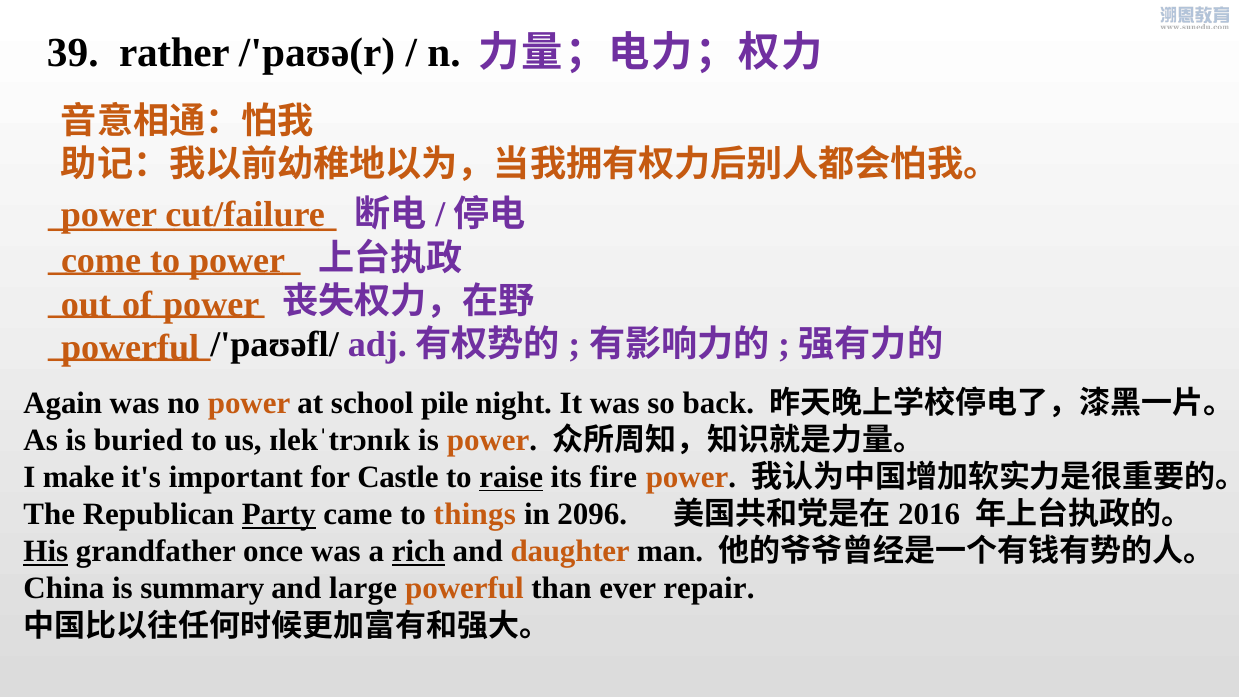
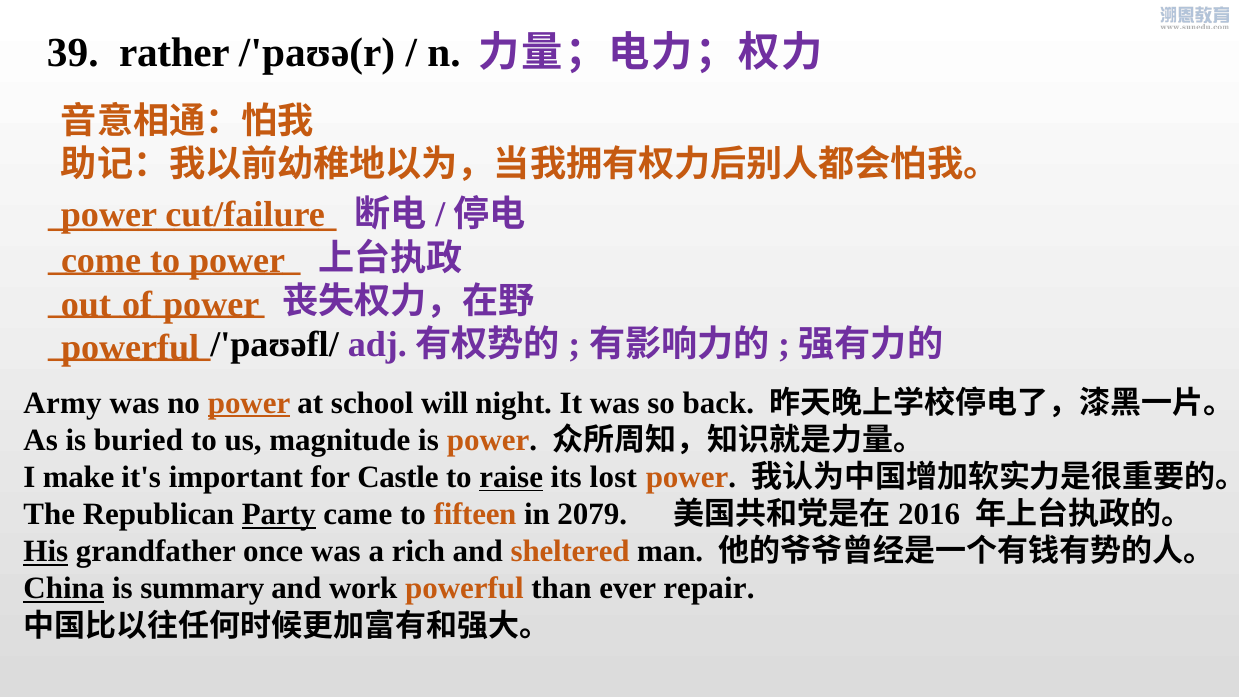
Again: Again -> Army
power at (249, 403) underline: none -> present
pile: pile -> will
ɪlekˈtrɔnɪk: ɪlekˈtrɔnɪk -> magnitude
fire: fire -> lost
things: things -> fifteen
2096: 2096 -> 2079
rich underline: present -> none
daughter: daughter -> sheltered
China underline: none -> present
large: large -> work
